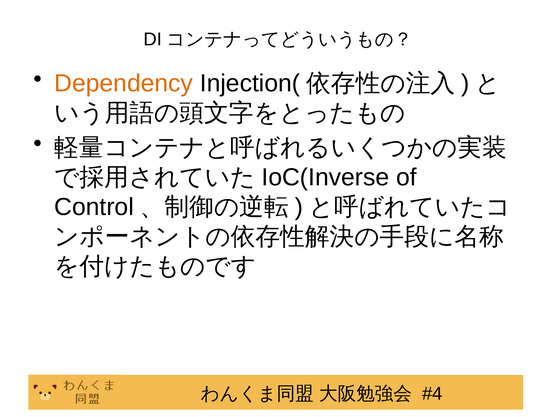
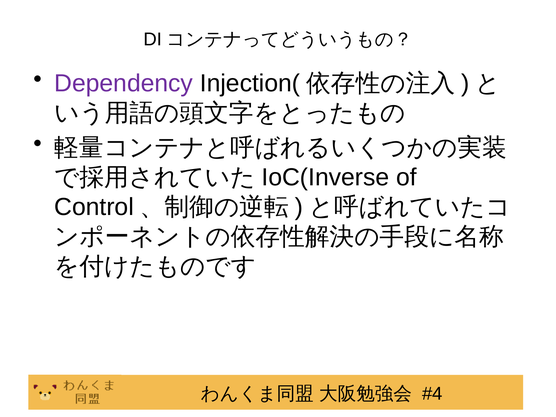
Dependency colour: orange -> purple
